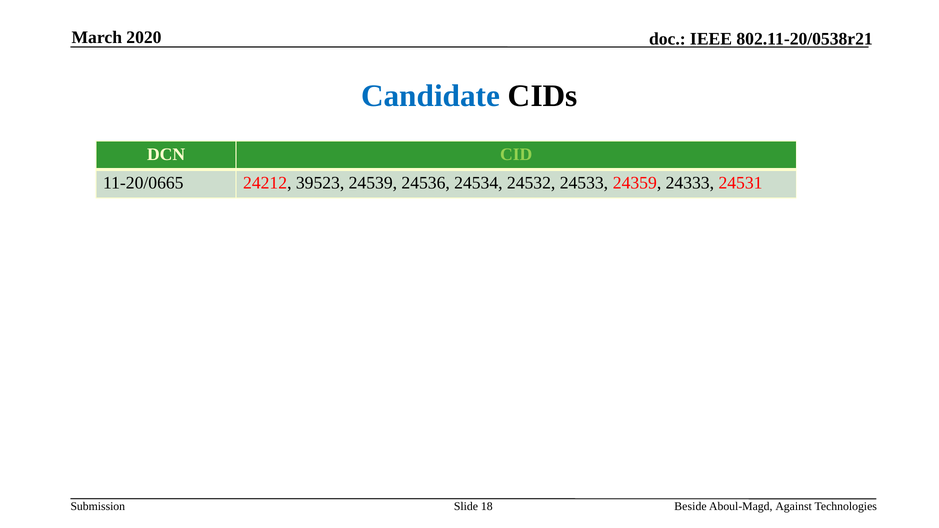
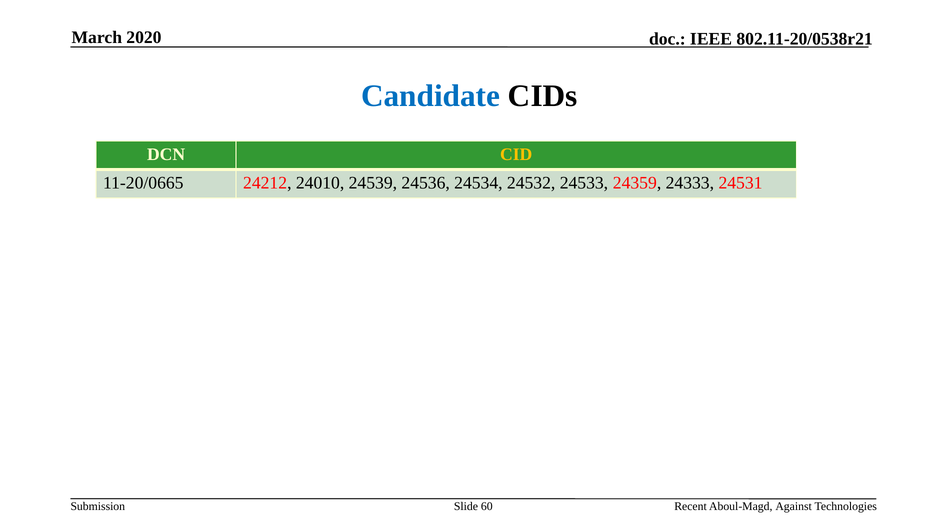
CID colour: light green -> yellow
39523: 39523 -> 24010
18: 18 -> 60
Beside: Beside -> Recent
